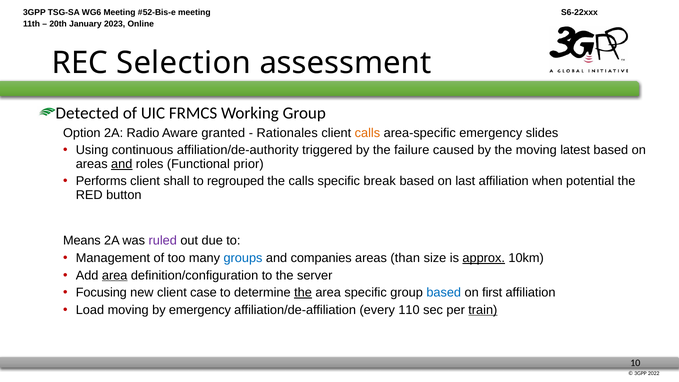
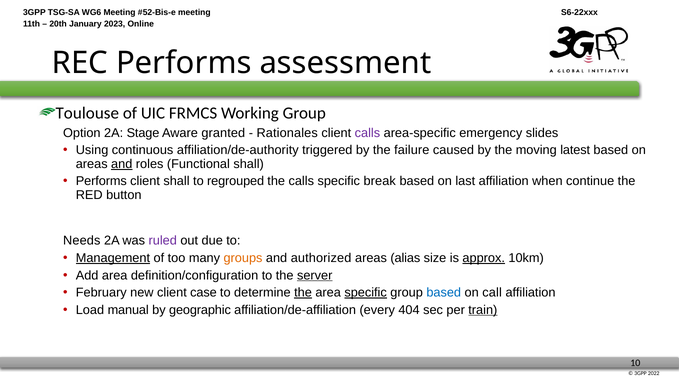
REC Selection: Selection -> Performs
Detected: Detected -> Toulouse
Radio: Radio -> Stage
calls at (367, 133) colour: orange -> purple
Functional prior: prior -> shall
potential: potential -> continue
Means: Means -> Needs
Management underline: none -> present
groups colour: blue -> orange
companies: companies -> authorized
than: than -> alias
area at (115, 275) underline: present -> none
server underline: none -> present
Focusing: Focusing -> February
specific at (366, 293) underline: none -> present
first: first -> call
Load moving: moving -> manual
by emergency: emergency -> geographic
110: 110 -> 404
